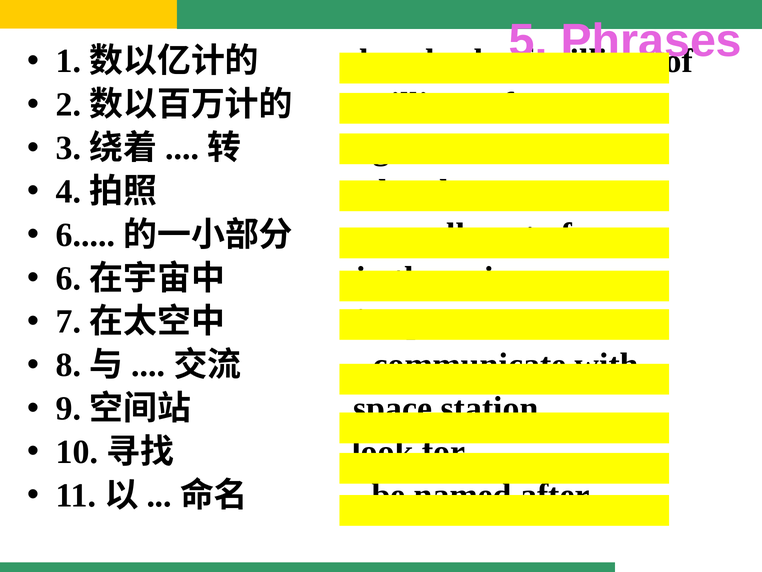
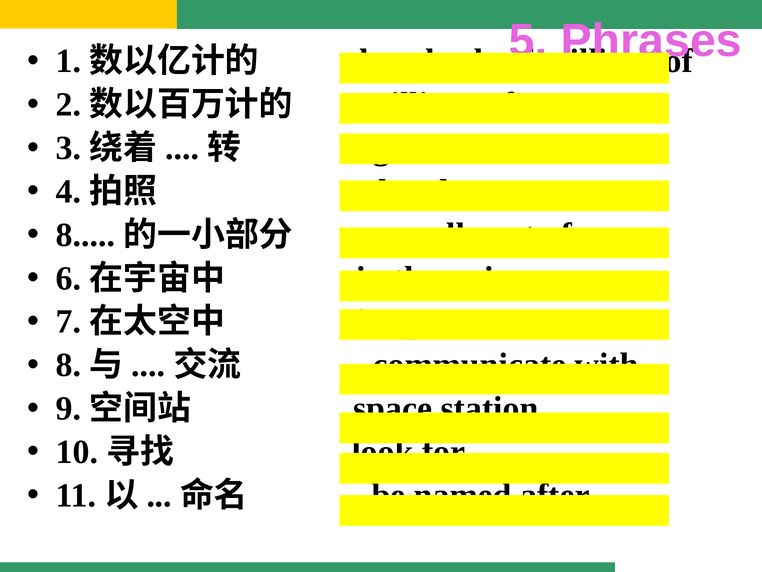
6 at (86, 235): 6 -> 8
